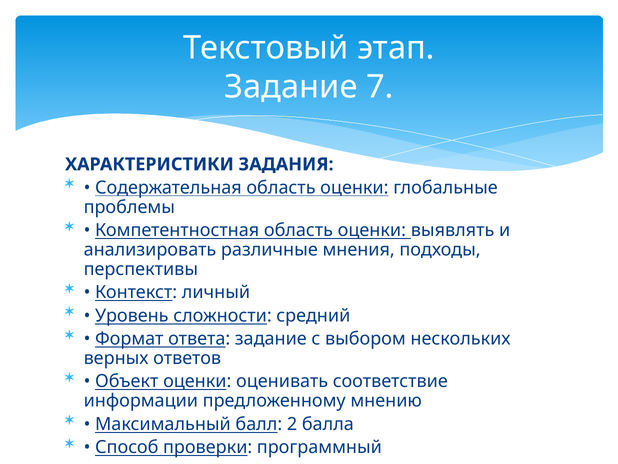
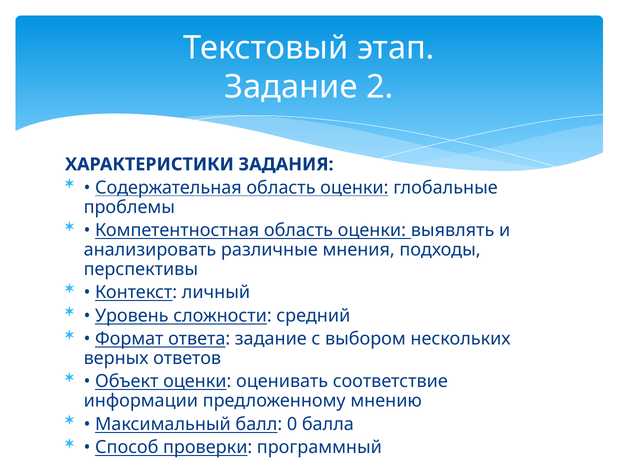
7: 7 -> 2
2: 2 -> 0
